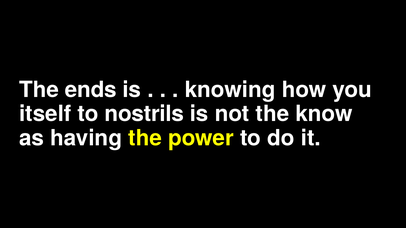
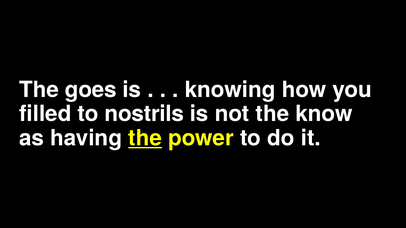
ends: ends -> goes
itself: itself -> filled
the at (145, 138) underline: none -> present
